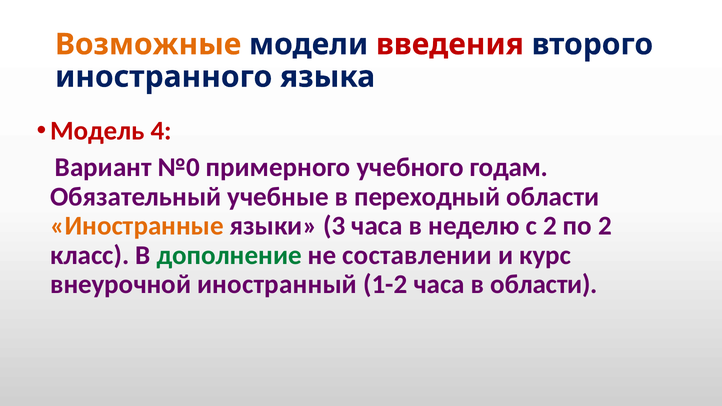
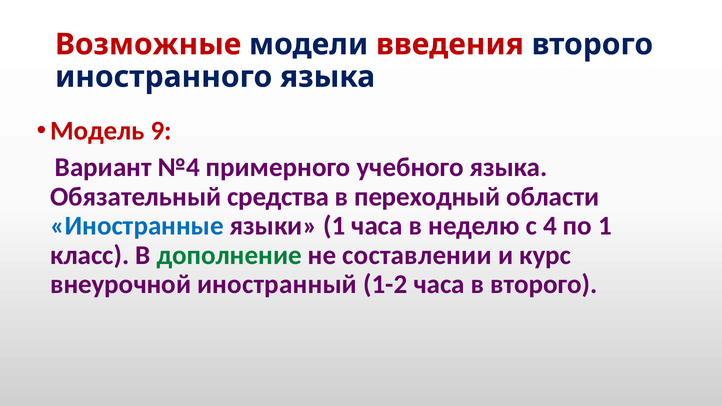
Возможные colour: orange -> red
4: 4 -> 9
№0: №0 -> №4
учебного годам: годам -> языка
учебные: учебные -> средства
Иностранные colour: orange -> blue
языки 3: 3 -> 1
с 2: 2 -> 4
по 2: 2 -> 1
в области: области -> второго
